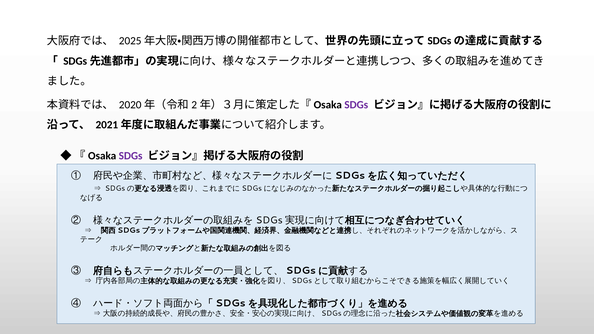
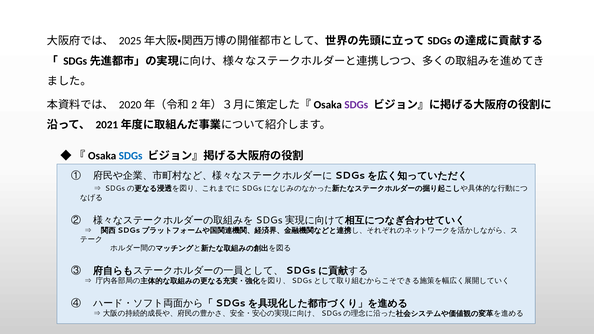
SDGs at (131, 156) colour: purple -> blue
